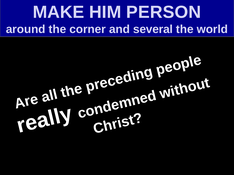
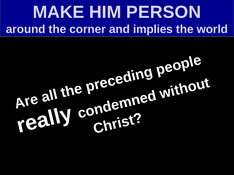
several: several -> implies
